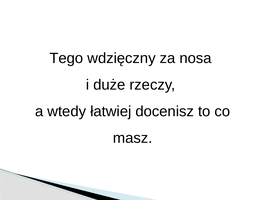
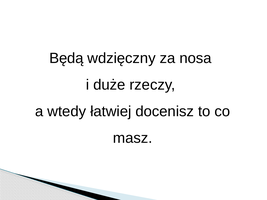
Tego: Tego -> Będą
